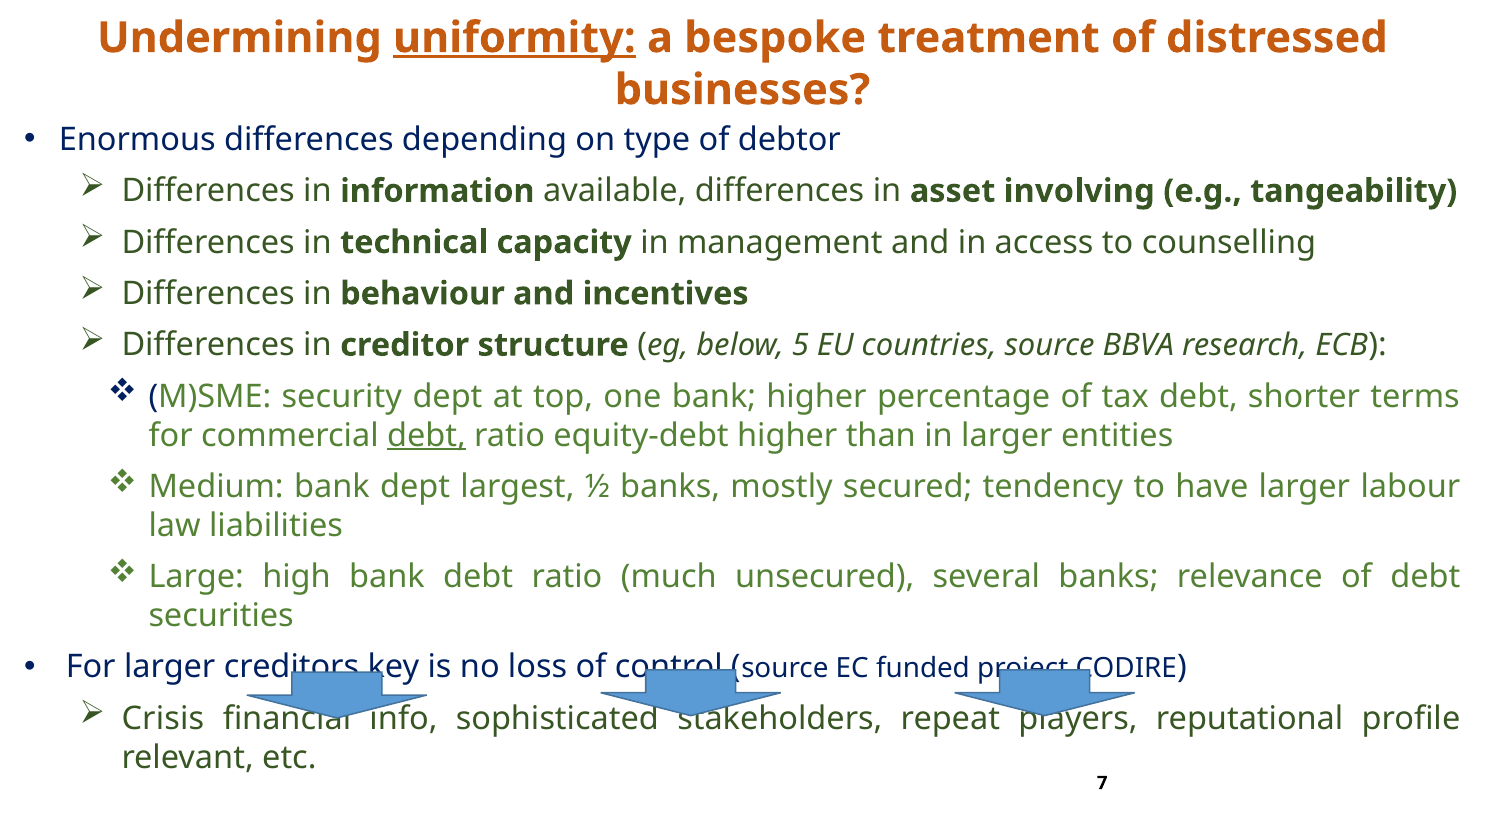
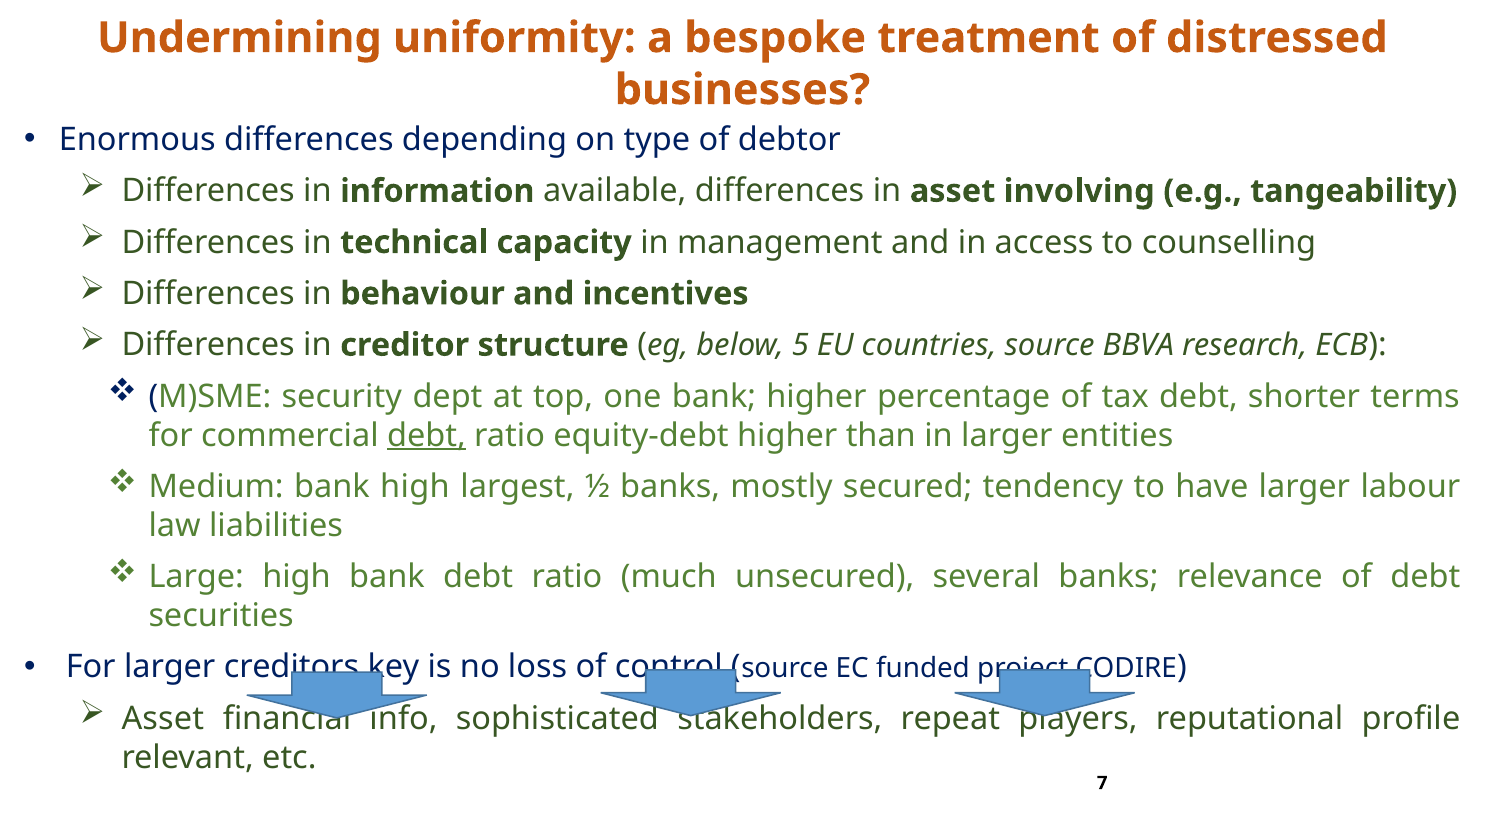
uniformity underline: present -> none
bank dept: dept -> high
Crisis at (163, 719): Crisis -> Asset
